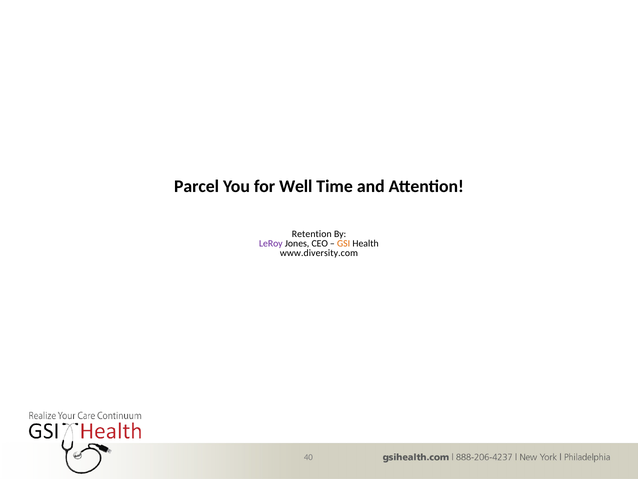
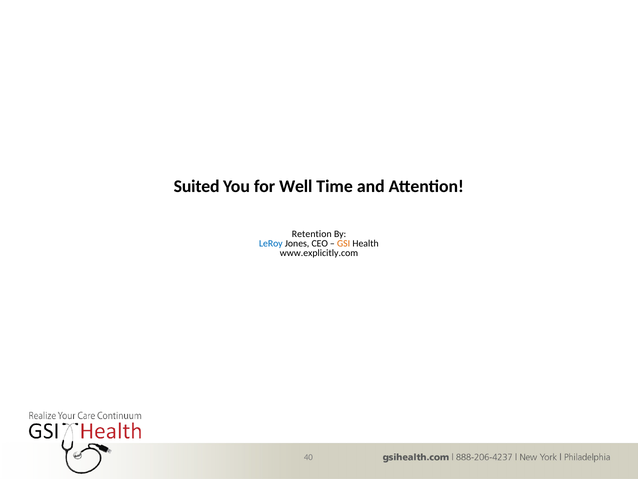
Parcel: Parcel -> Suited
LeRoy colour: purple -> blue
www.diversity.com: www.diversity.com -> www.explicitly.com
